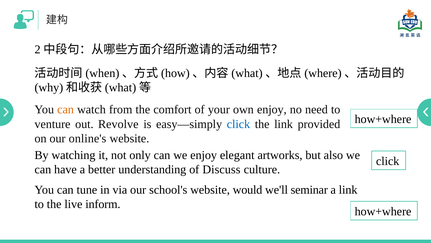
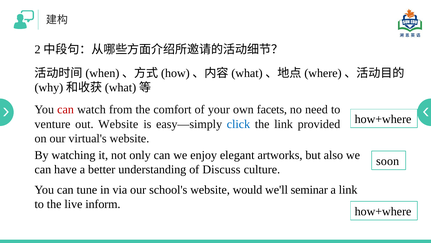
can at (66, 109) colour: orange -> red
own enjoy: enjoy -> facets
out Revolve: Revolve -> Website
online's: online's -> virtual's
click at (388, 161): click -> soon
